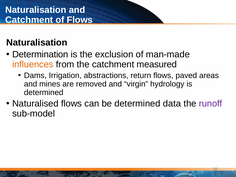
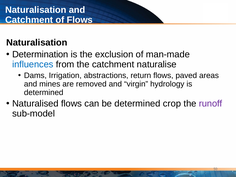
influences colour: orange -> blue
measured: measured -> naturalise
data: data -> crop
